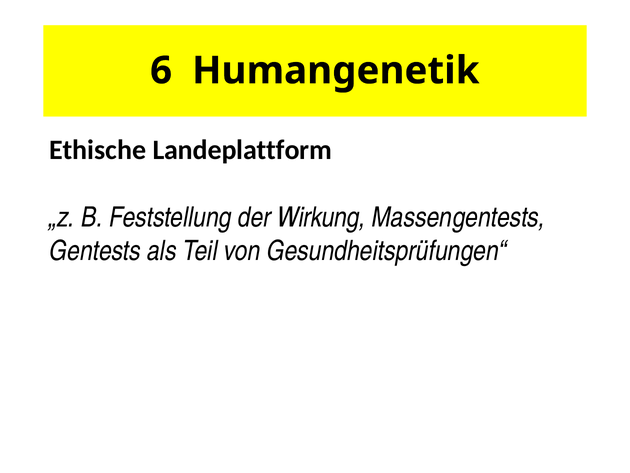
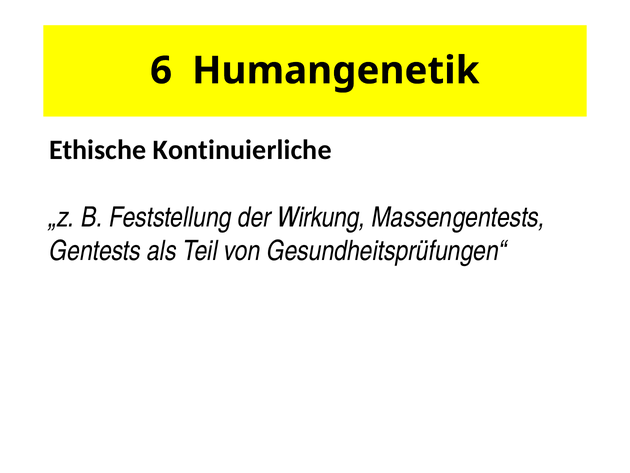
Landeplattform: Landeplattform -> Kontinuierliche
